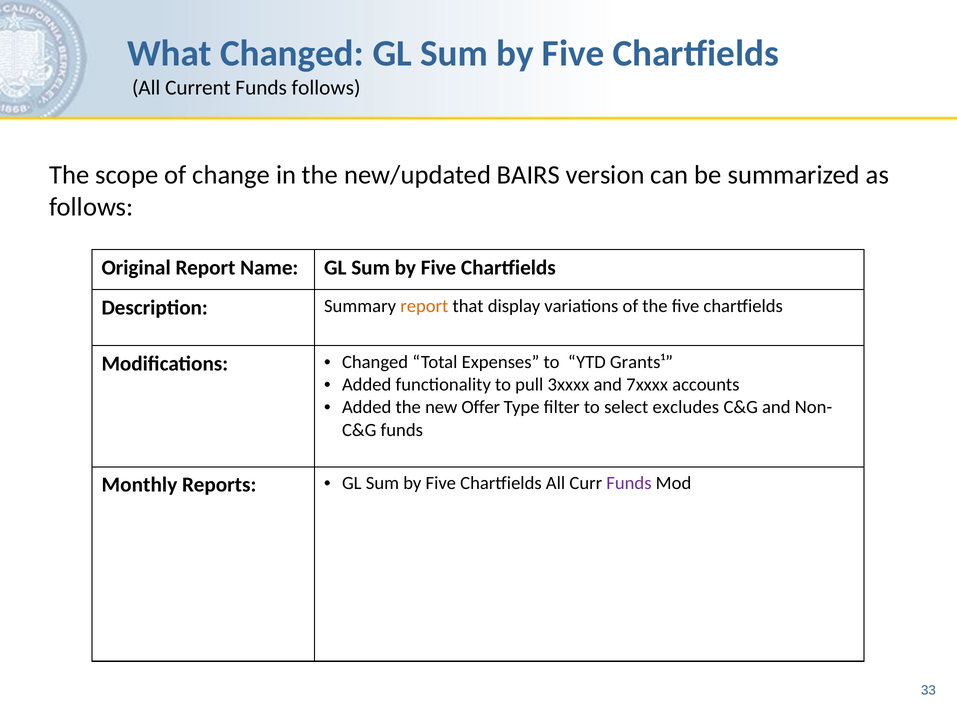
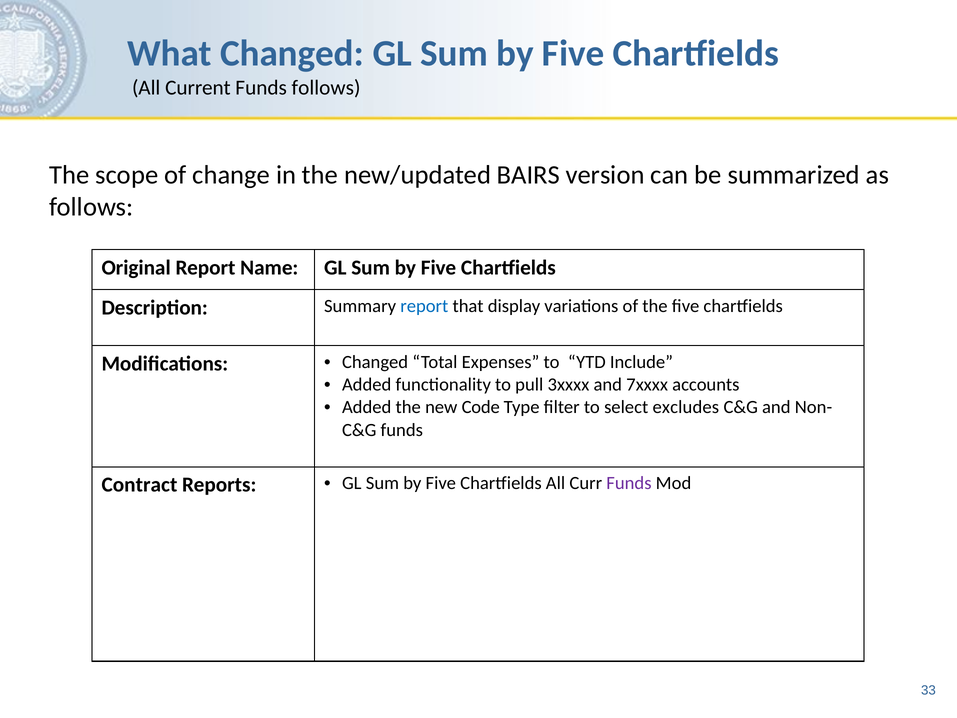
report at (424, 306) colour: orange -> blue
Grants¹: Grants¹ -> Include
Offer: Offer -> Code
Monthly: Monthly -> Contract
